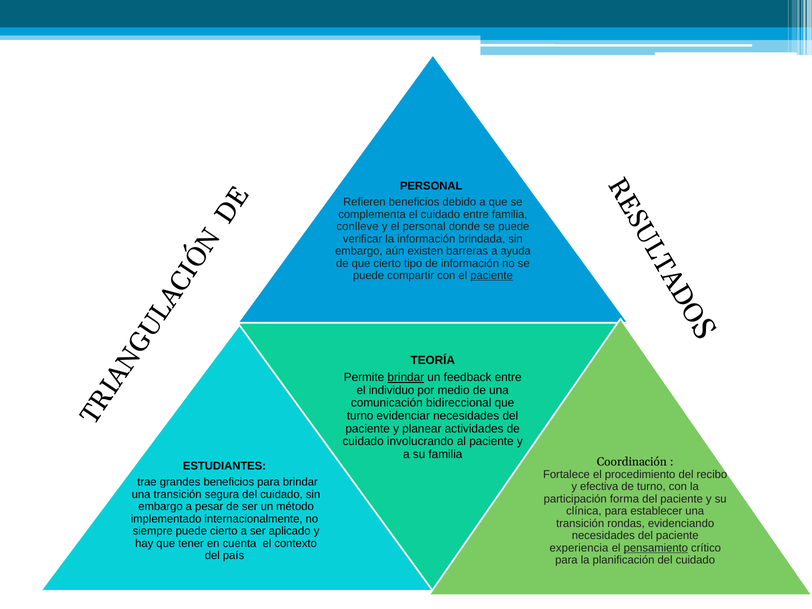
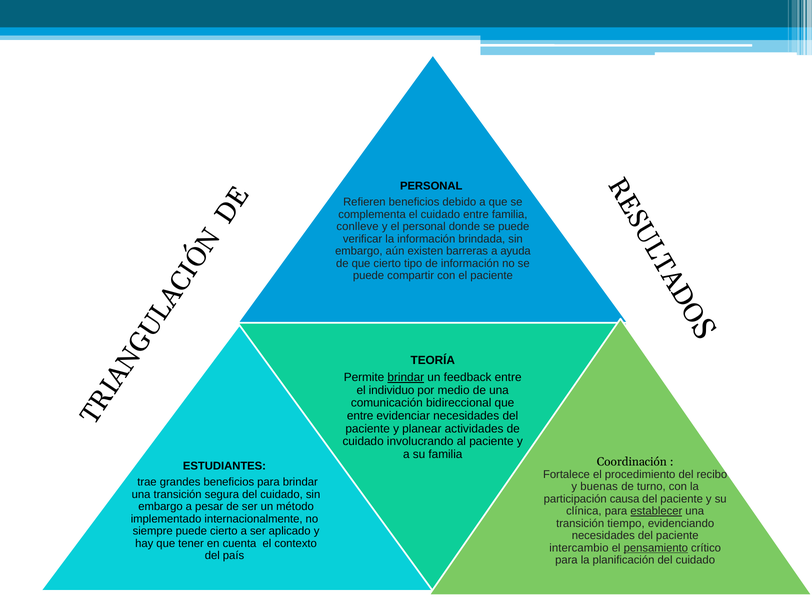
paciente at (492, 275) underline: present -> none
turno at (360, 416): turno -> entre
efectiva: efectiva -> buenas
forma: forma -> causa
establecer underline: none -> present
rondas: rondas -> tiempo
experiencia: experiencia -> intercambio
